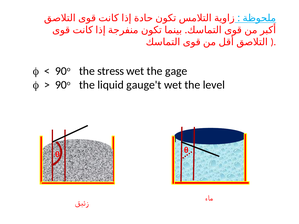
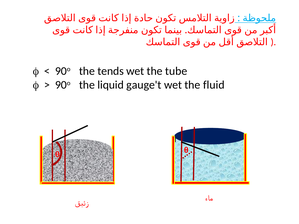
stress: stress -> tends
gage: gage -> tube
level: level -> fluid
